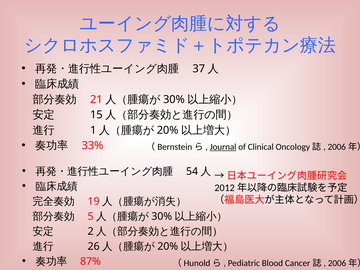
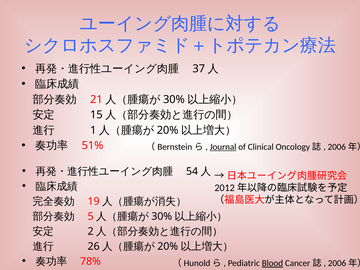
33%: 33% -> 51%
87%: 87% -> 78%
Blood underline: none -> present
